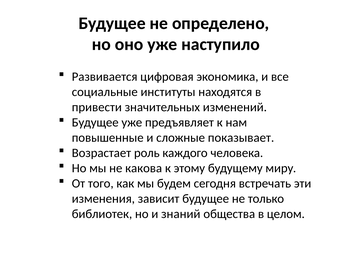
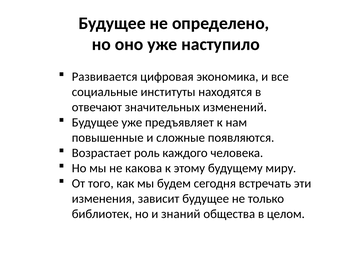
привести: привести -> отвечают
показывает: показывает -> появляются
